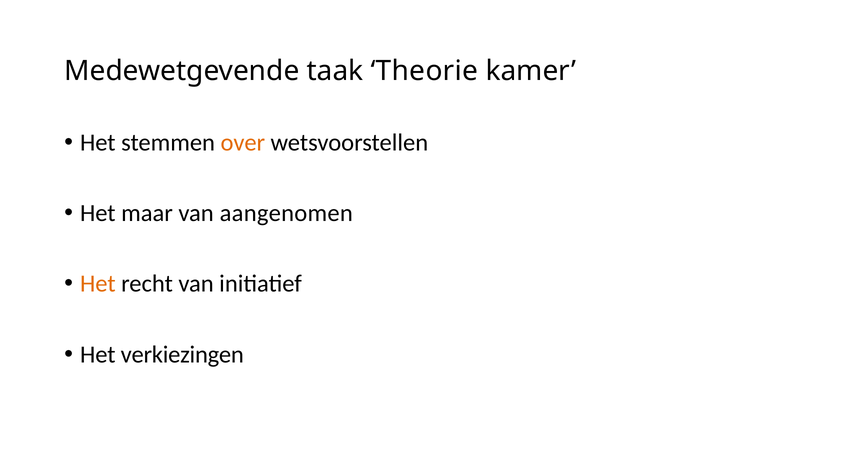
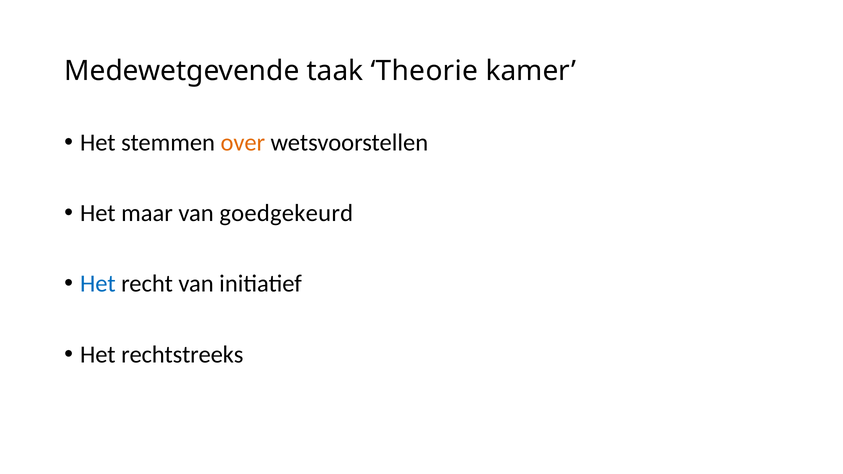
aangenomen: aangenomen -> goedgekeurd
Het at (98, 284) colour: orange -> blue
verkiezingen: verkiezingen -> rechtstreeks
